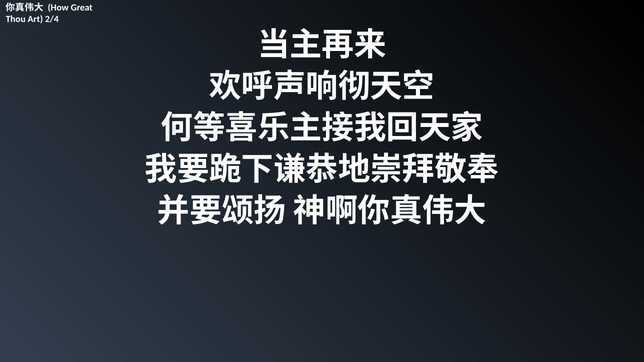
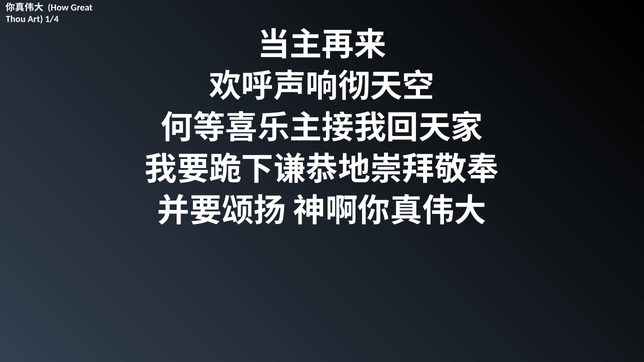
2/4: 2/4 -> 1/4
